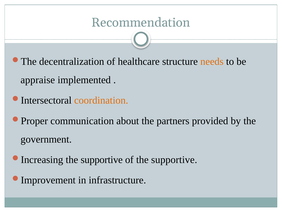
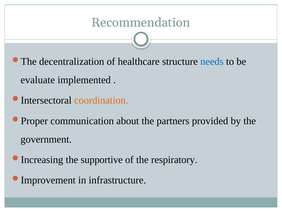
needs colour: orange -> blue
appraise: appraise -> evaluate
of the supportive: supportive -> respiratory
